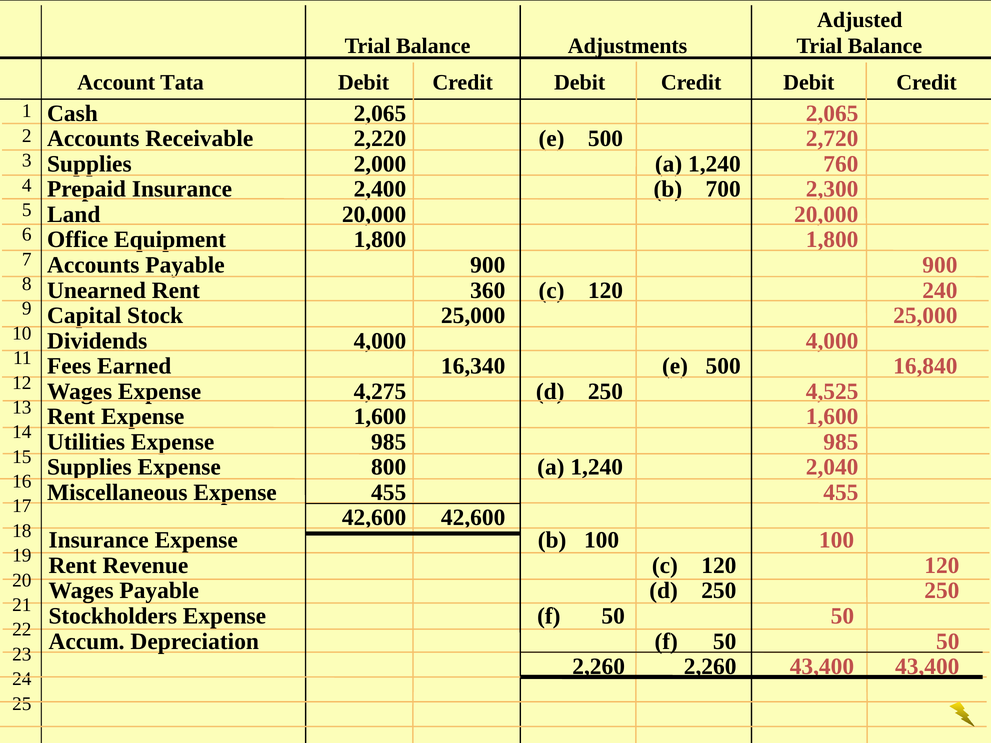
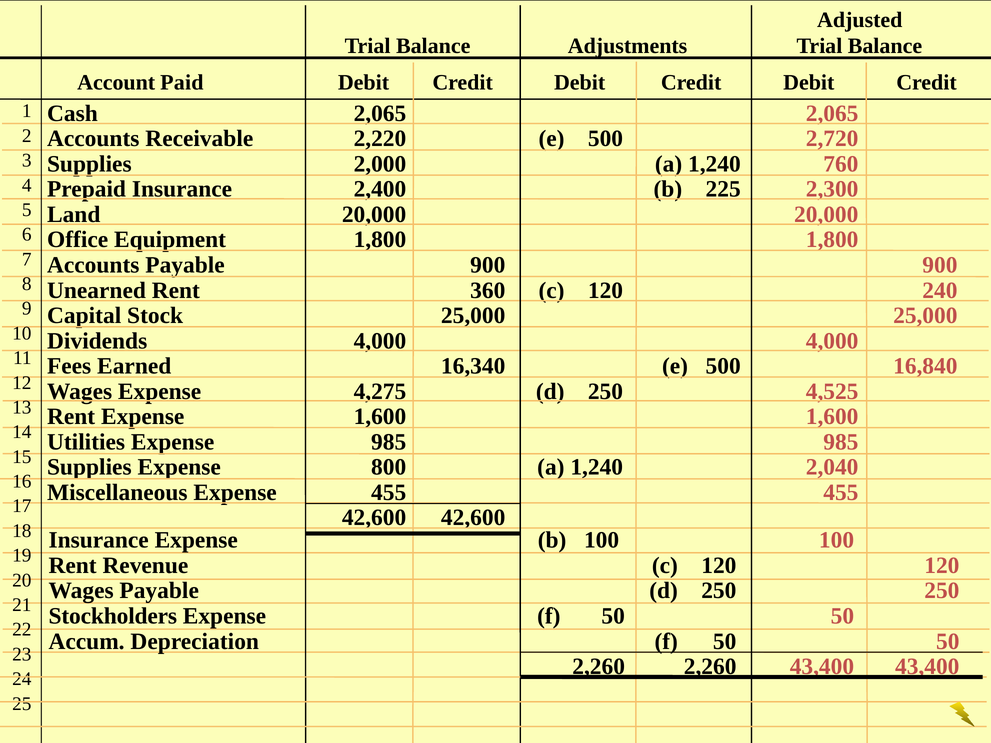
Tata: Tata -> Paid
700: 700 -> 225
